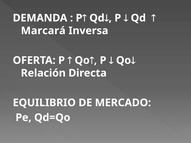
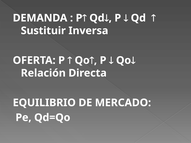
Marcará: Marcará -> Sustituir
